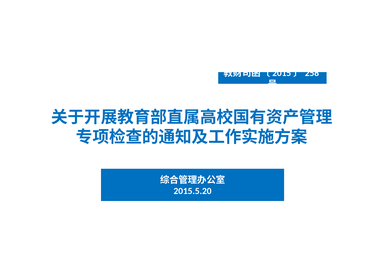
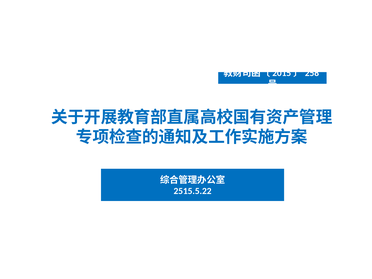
2015.5.20: 2015.5.20 -> 2515.5.22
